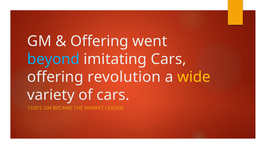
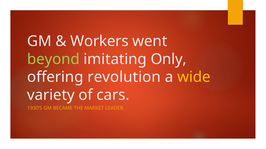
Offering at (99, 41): Offering -> Workers
beyond colour: light blue -> light green
imitating Cars: Cars -> Only
